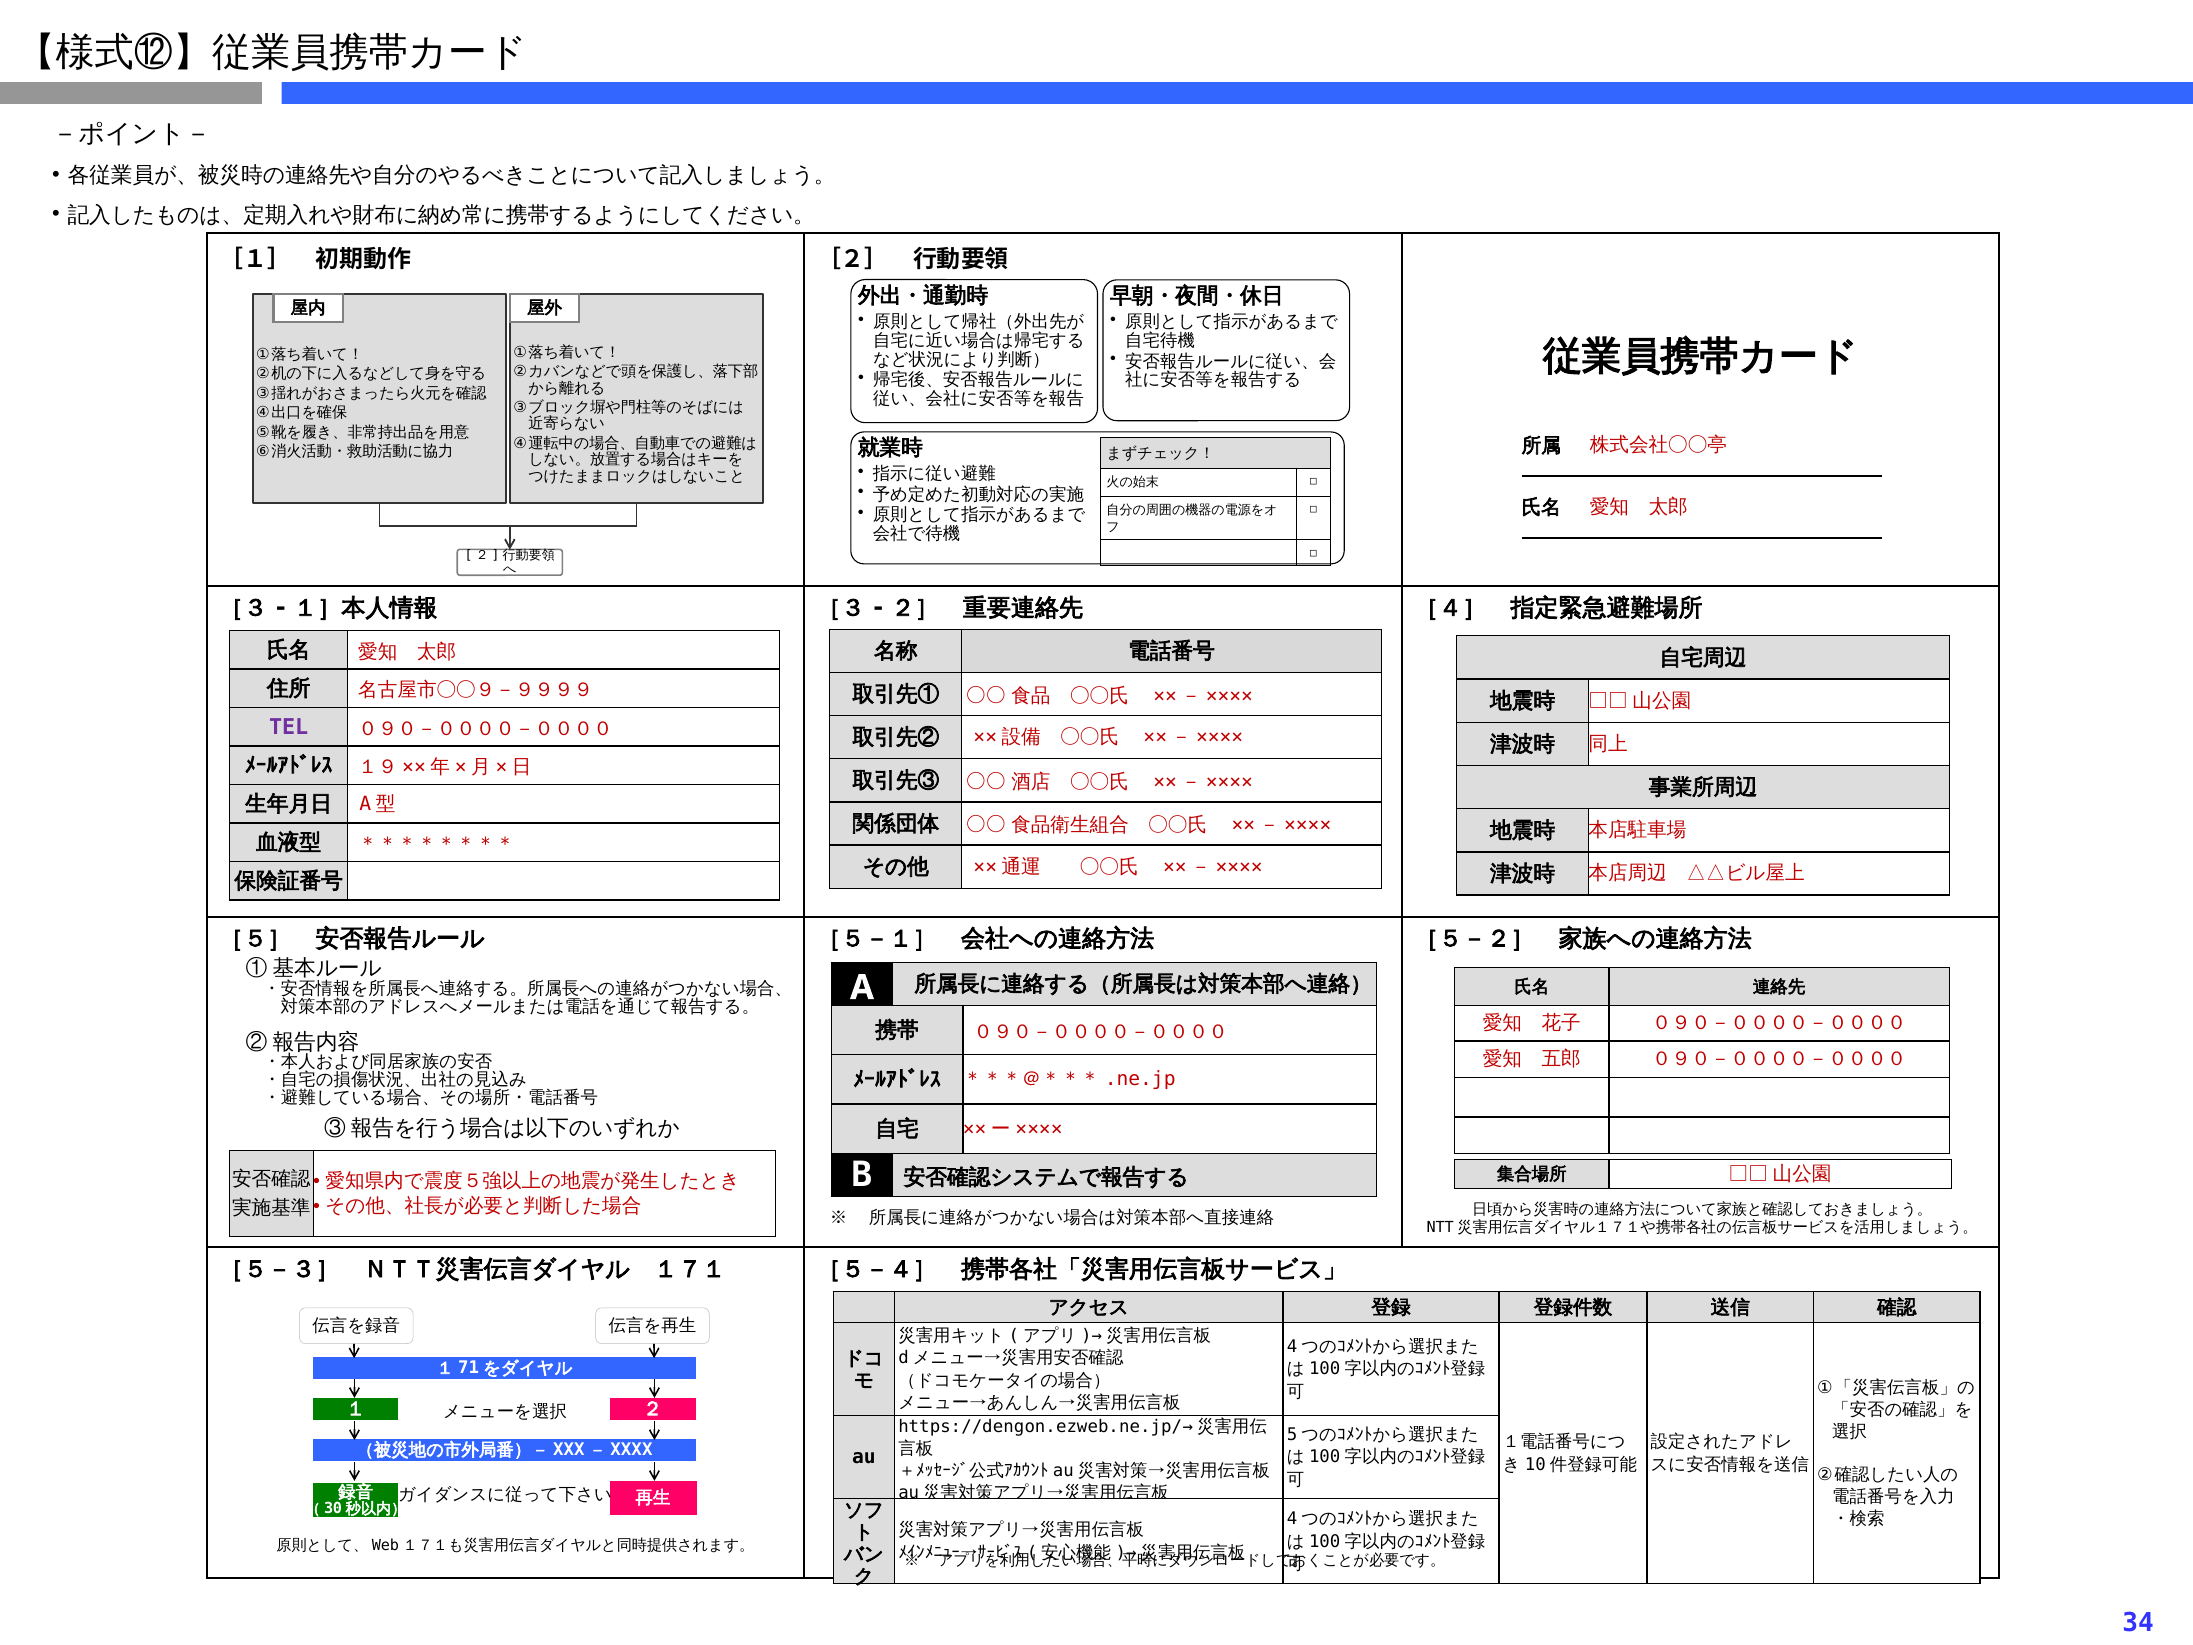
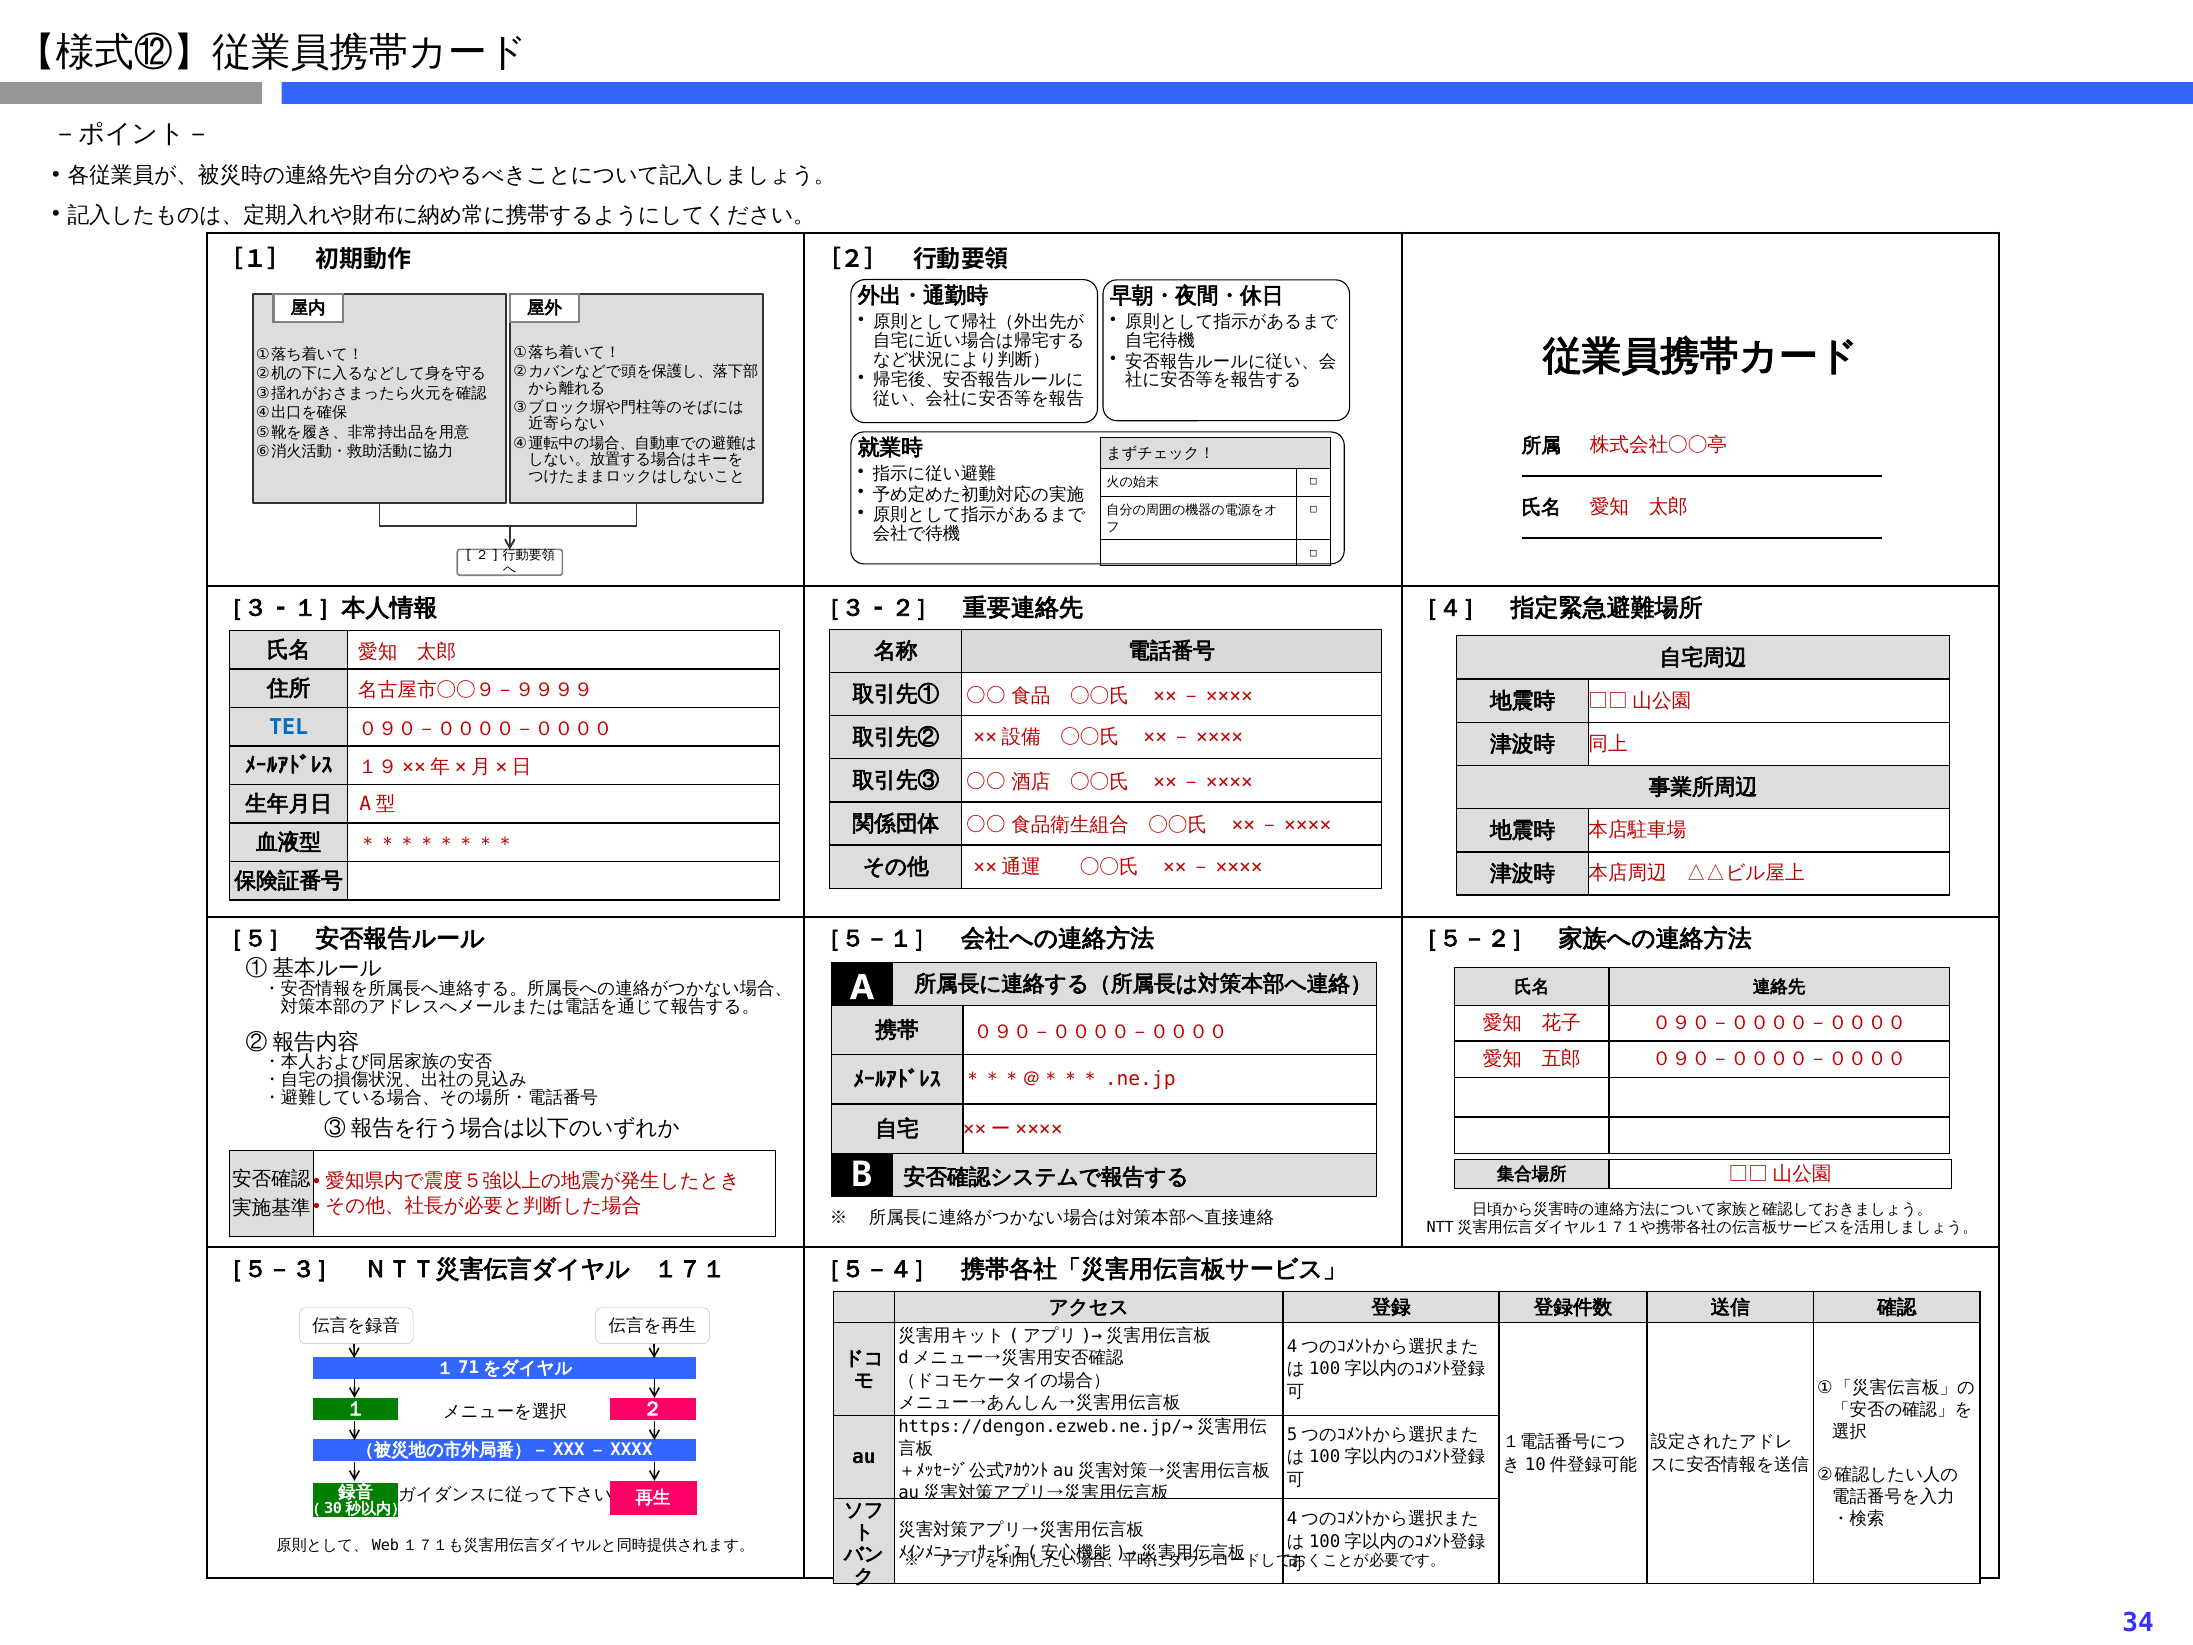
TEL colour: purple -> blue
